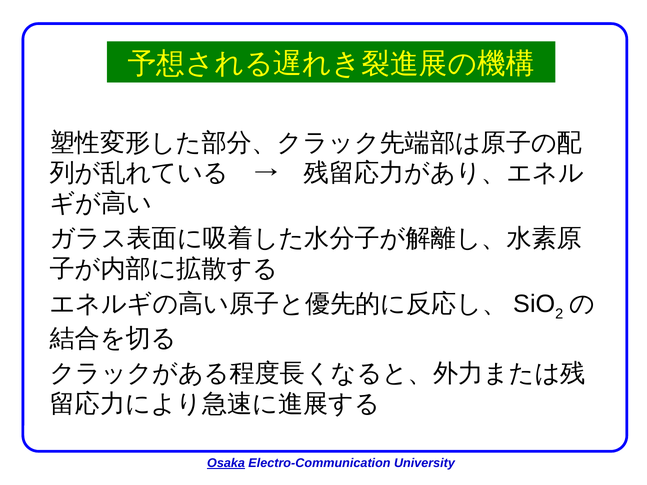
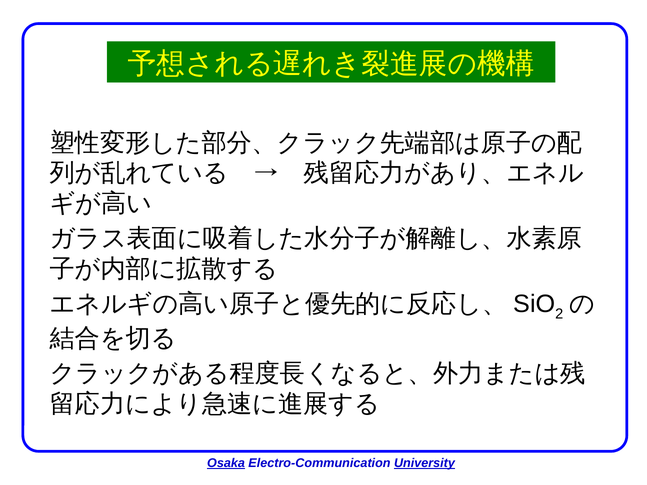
University underline: none -> present
